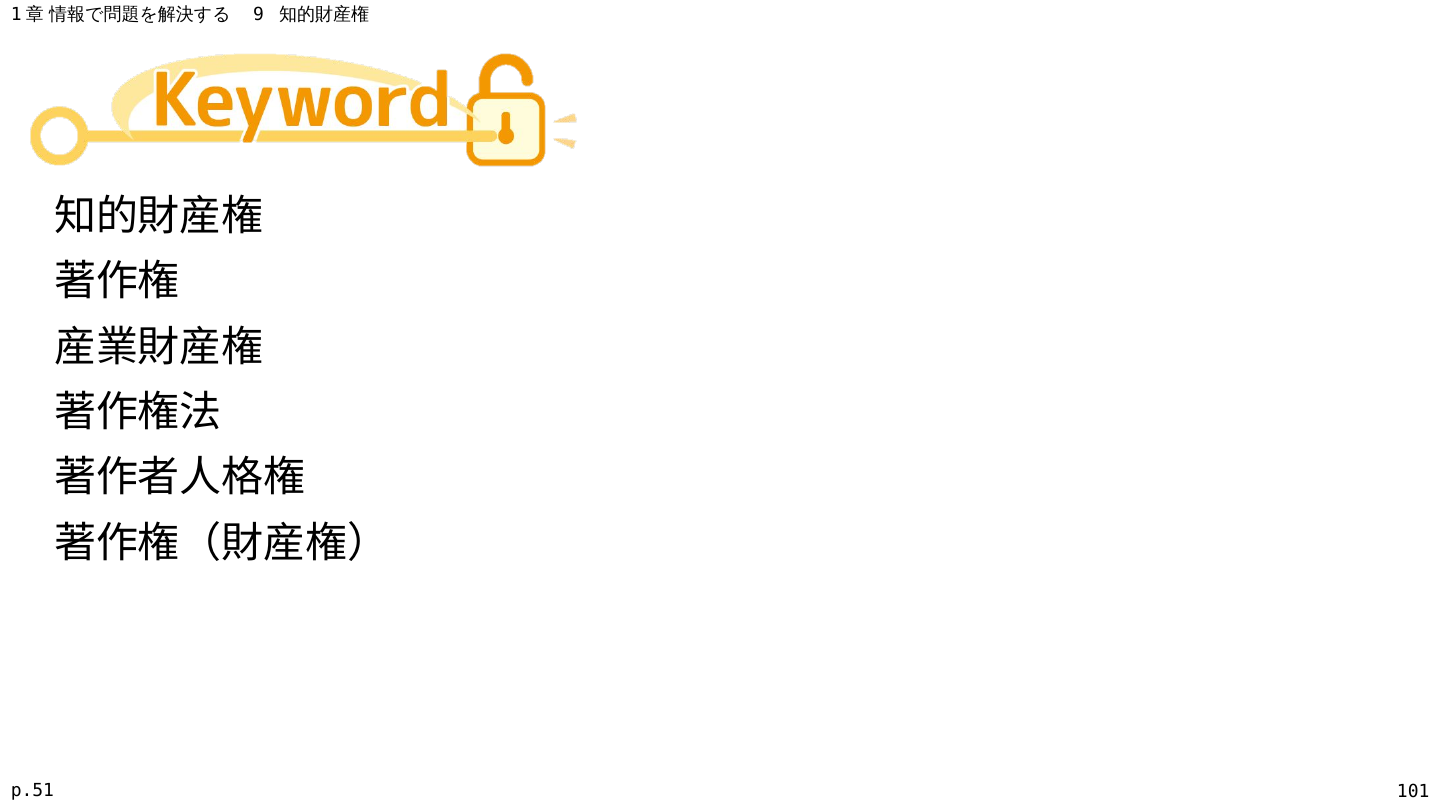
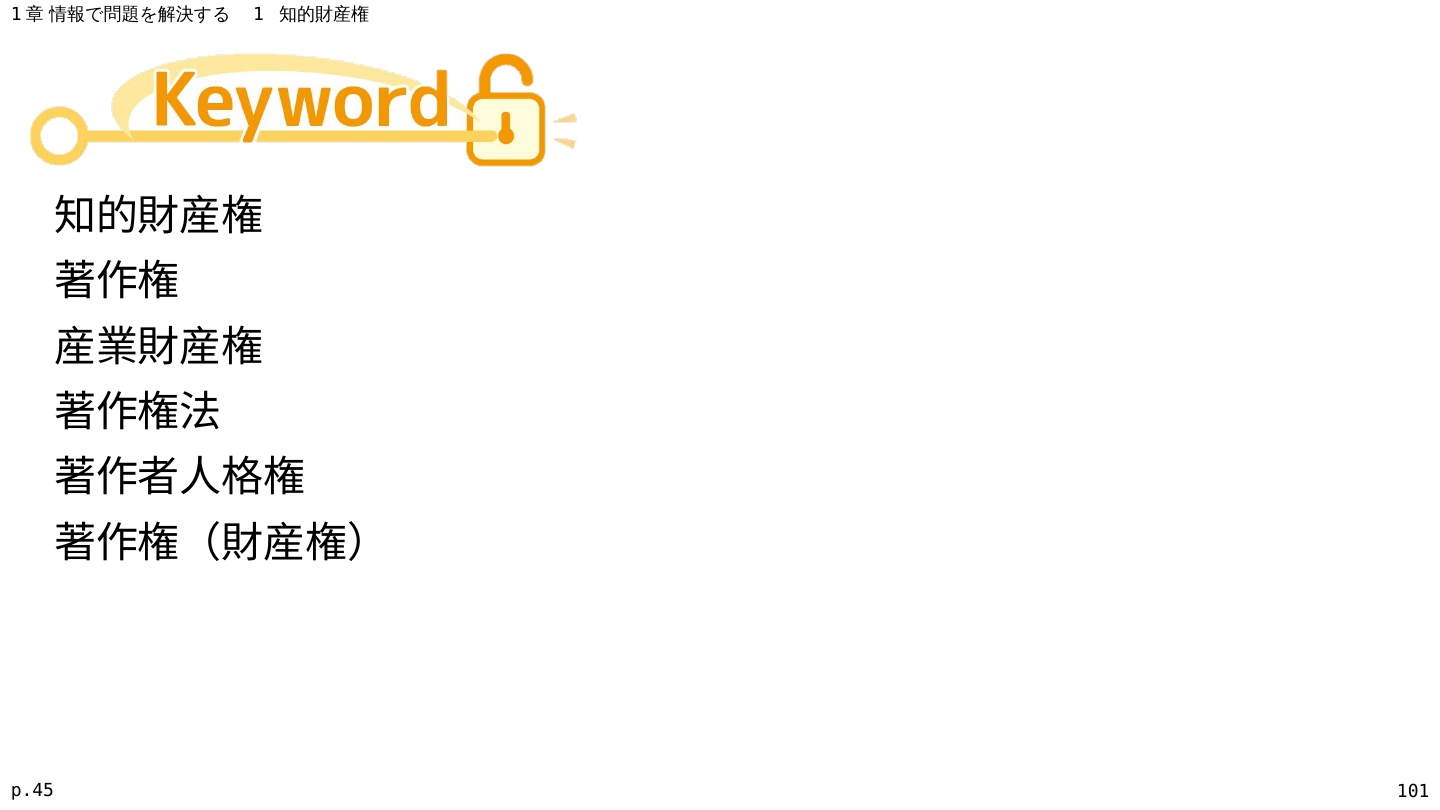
9: 9 -> 1
p.51: p.51 -> p.45
